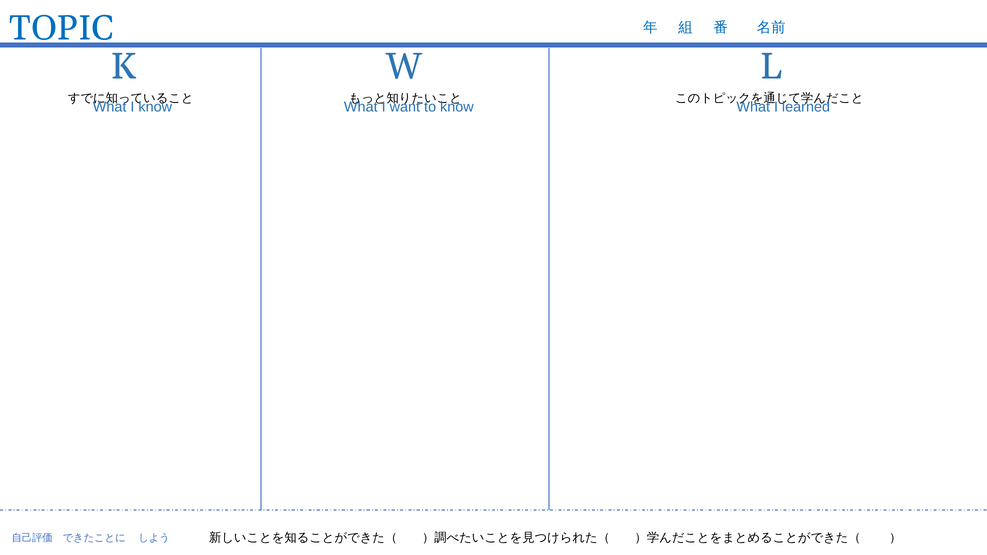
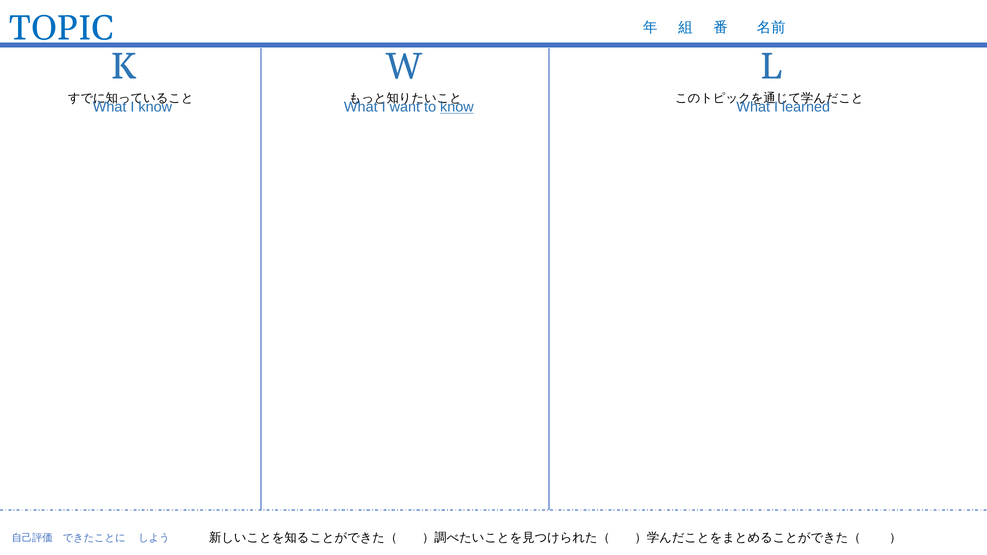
know at (457, 107) underline: none -> present
